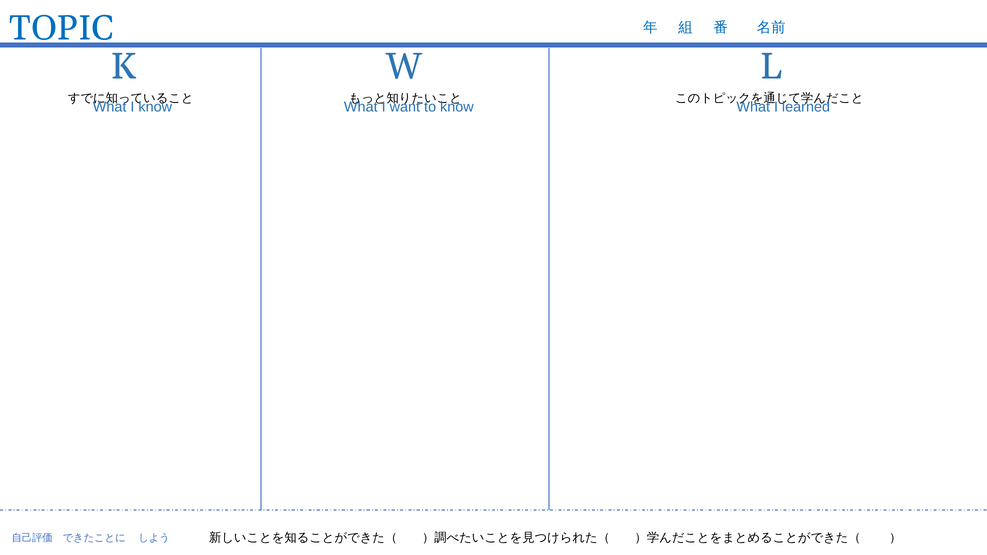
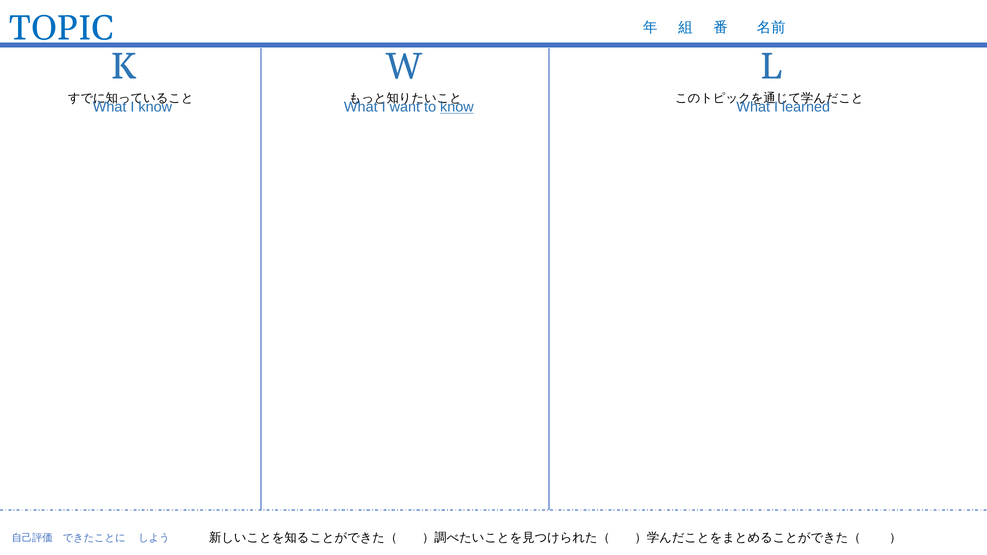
know at (457, 107) underline: none -> present
